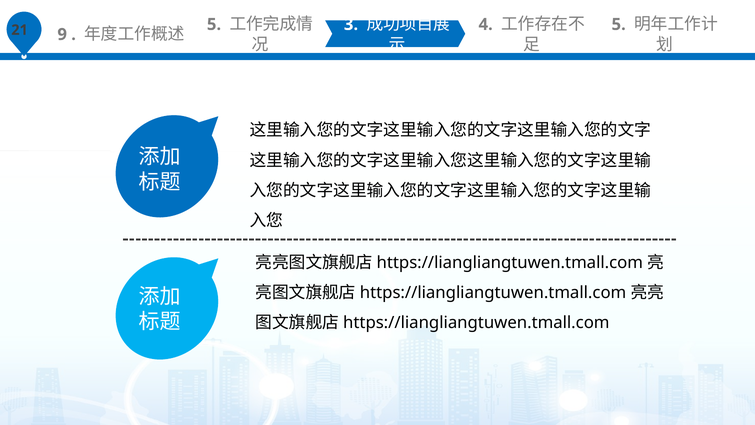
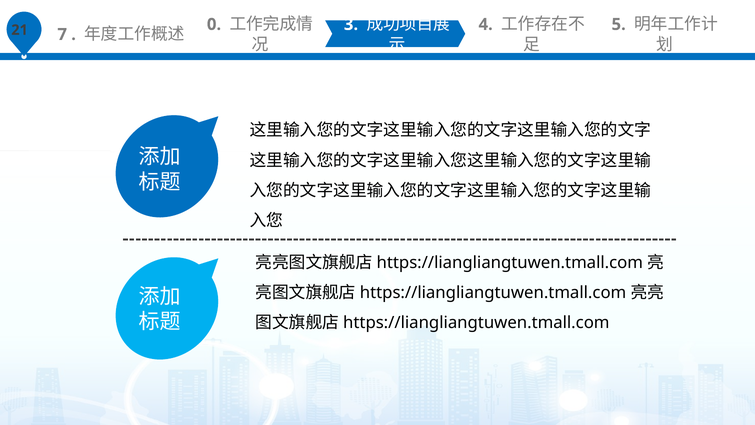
9: 9 -> 7
5 at (214, 24): 5 -> 0
